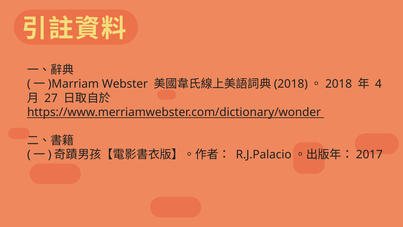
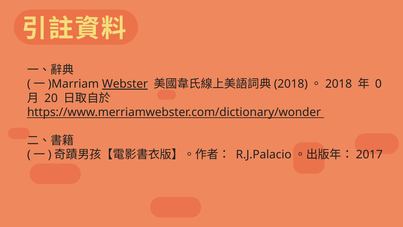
Webster underline: none -> present
4: 4 -> 0
27: 27 -> 20
